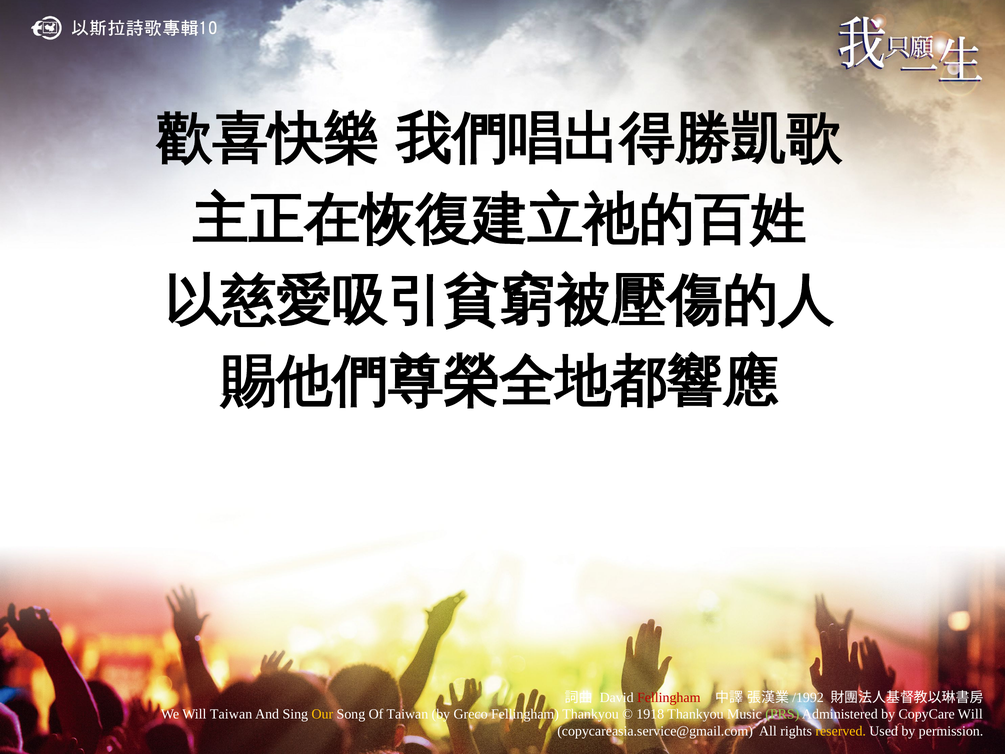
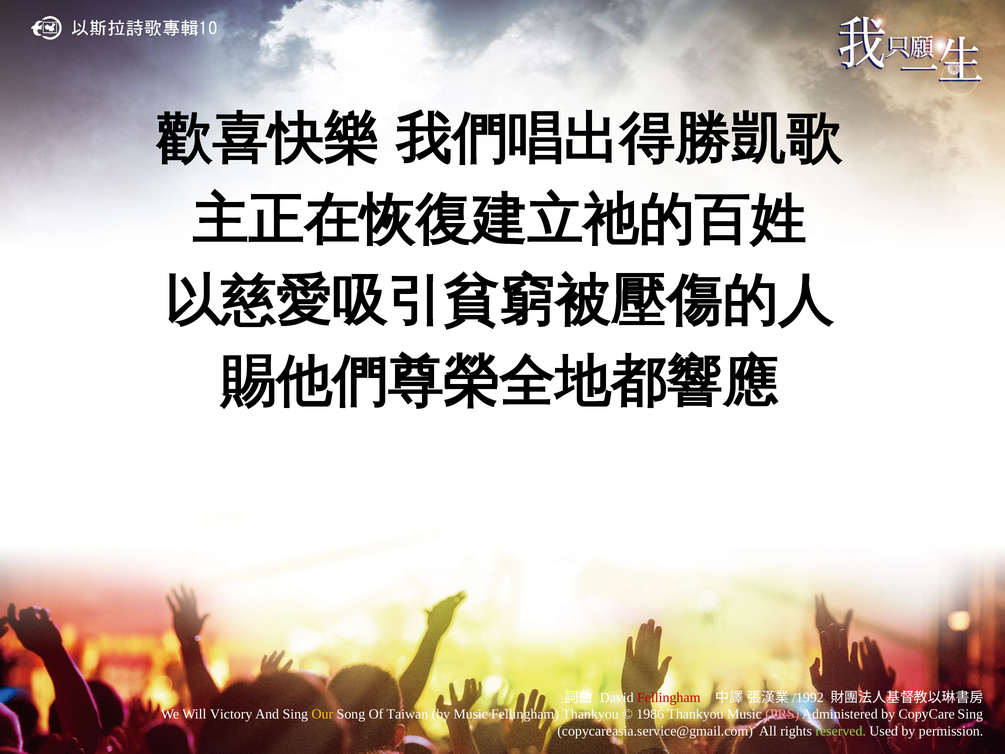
Will Taiwan: Taiwan -> Victory
by Greco: Greco -> Music
1918: 1918 -> 1986
PRS colour: light green -> pink
CopyCare Will: Will -> Sing
reserved colour: yellow -> light green
